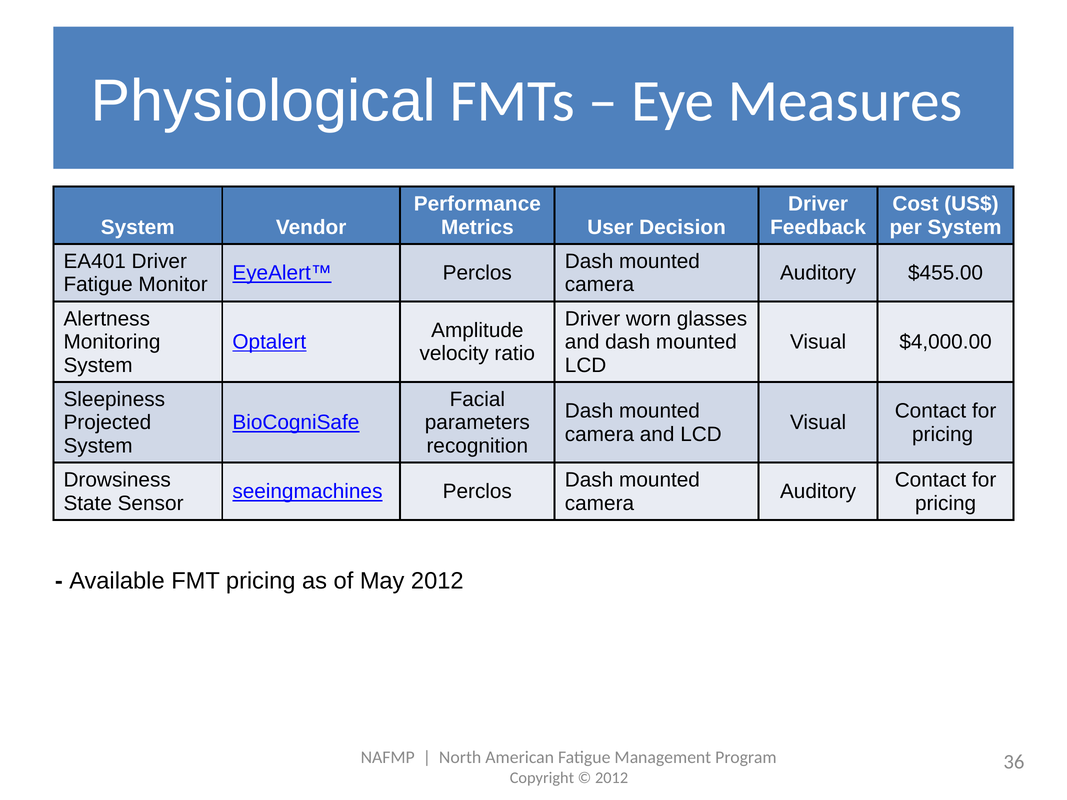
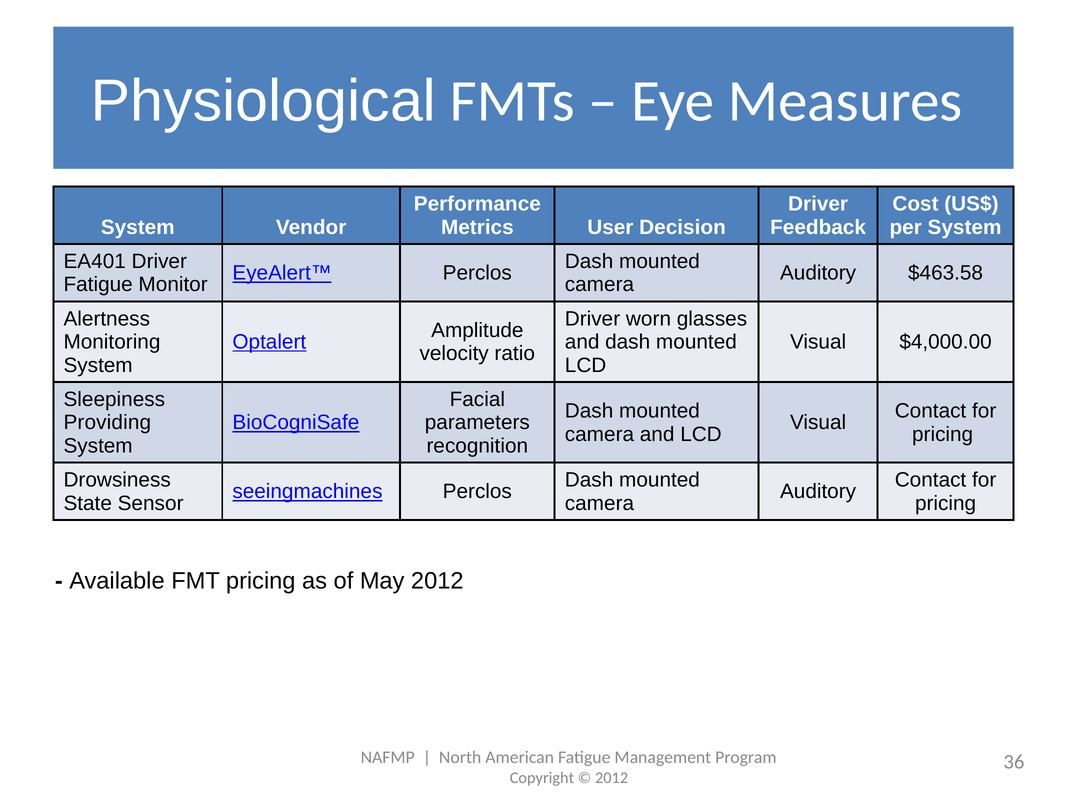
$455.00: $455.00 -> $463.58
Projected: Projected -> Providing
